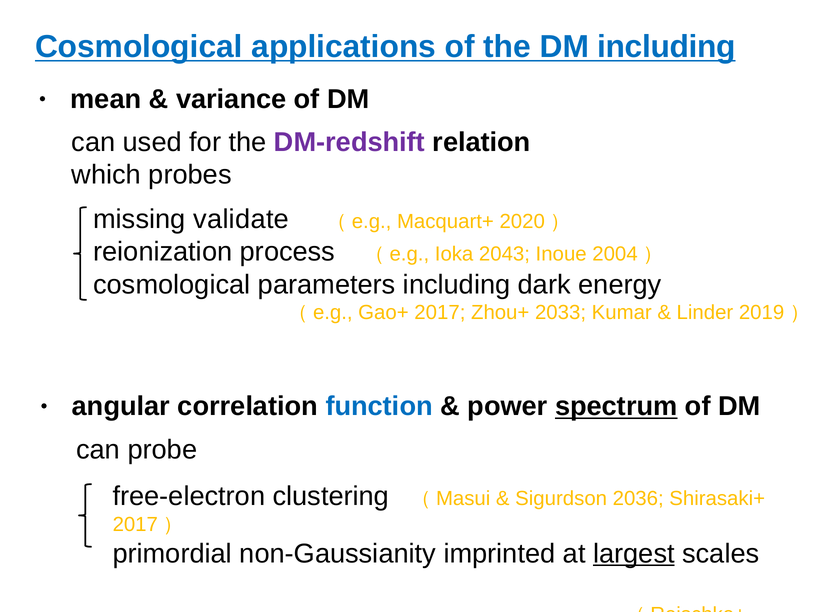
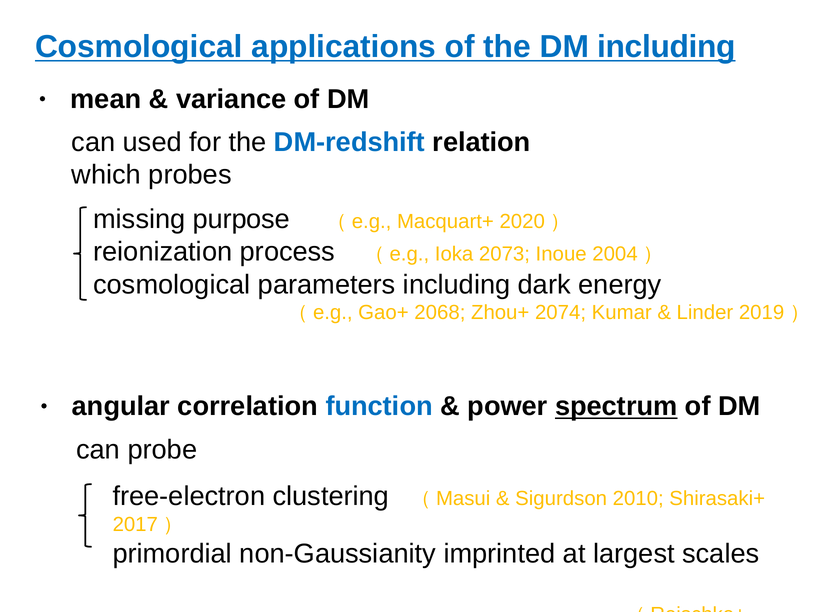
DM-redshift colour: purple -> blue
validate: validate -> purpose
2043: 2043 -> 2073
2017: 2017 -> 2068
2033: 2033 -> 2074
2036: 2036 -> 2010
largest underline: present -> none
